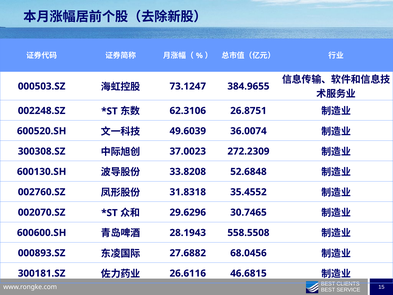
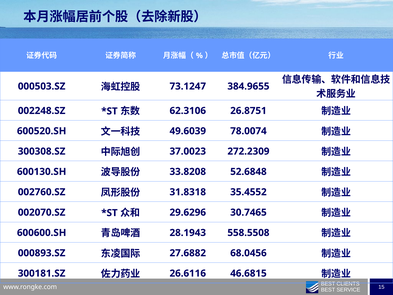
36.0074: 36.0074 -> 78.0074
